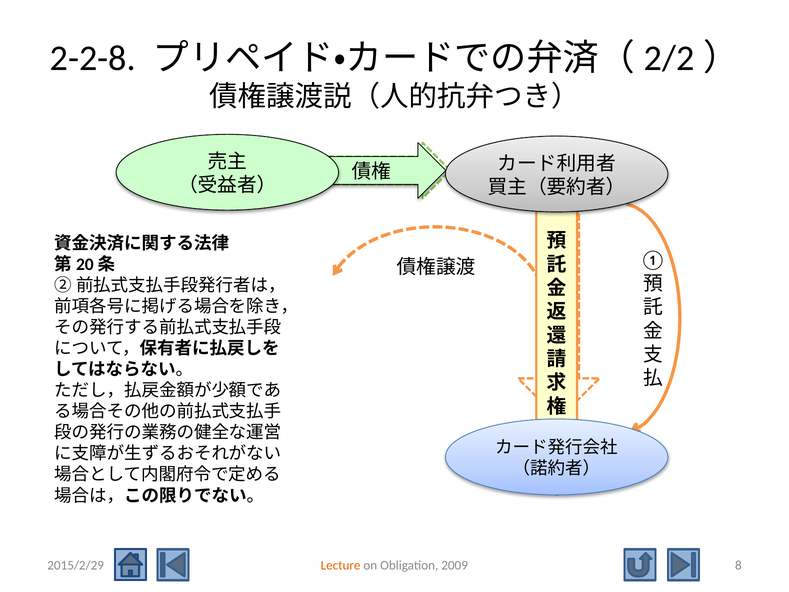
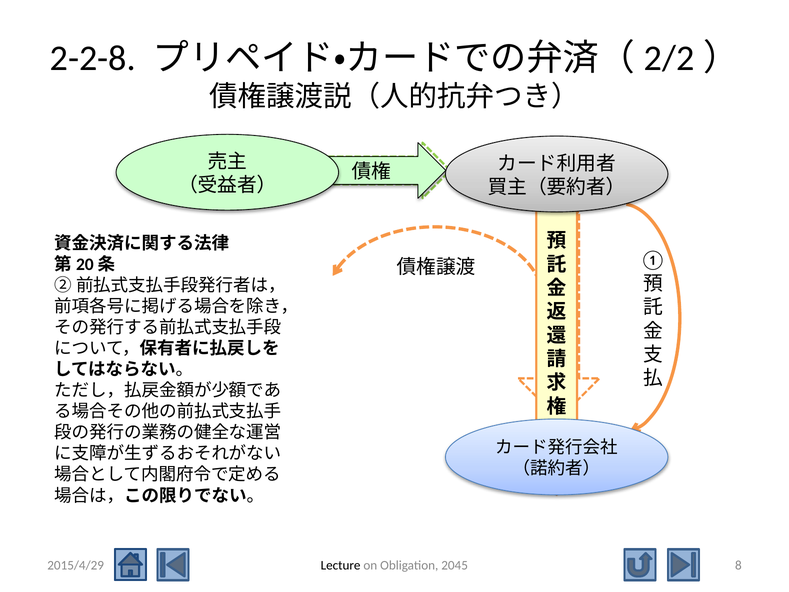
Lecture colour: orange -> black
2009: 2009 -> 2045
2015/2/29: 2015/2/29 -> 2015/4/29
